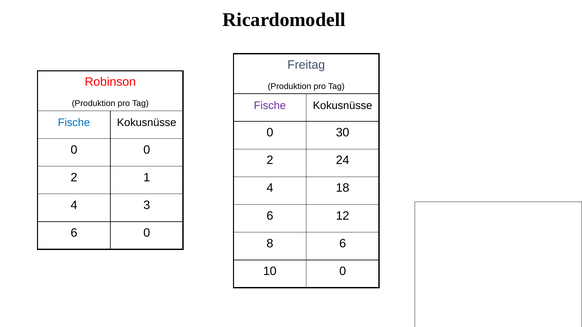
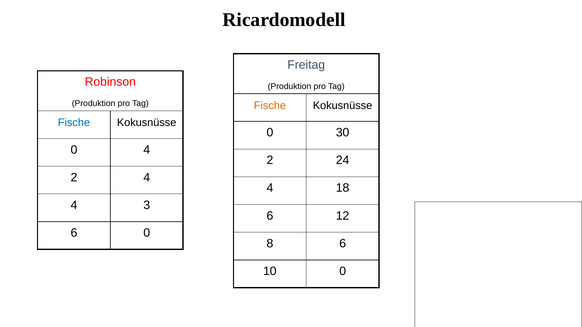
Fische at (270, 106) colour: purple -> orange
0 0: 0 -> 4
2 1: 1 -> 4
